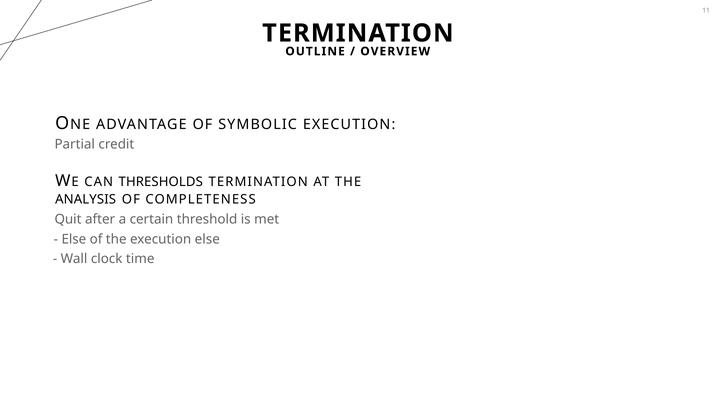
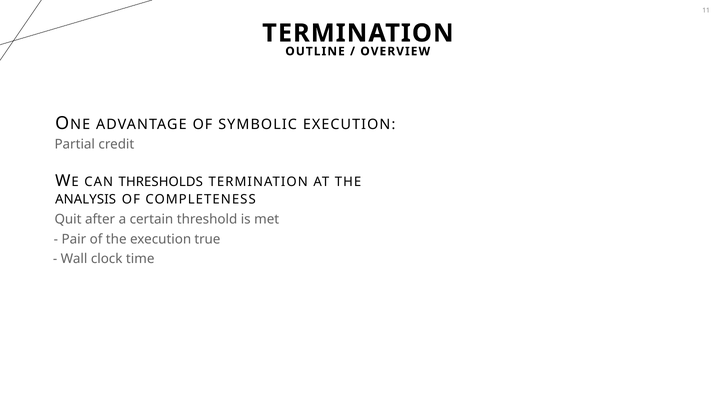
Else at (74, 239): Else -> Pair
execution else: else -> true
